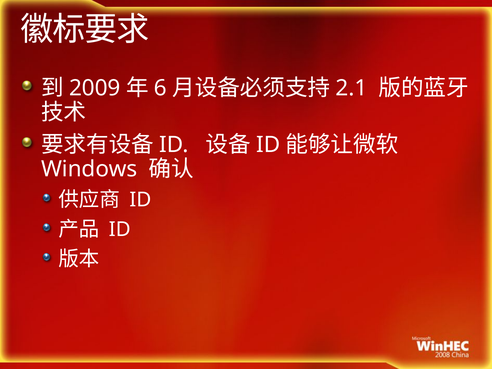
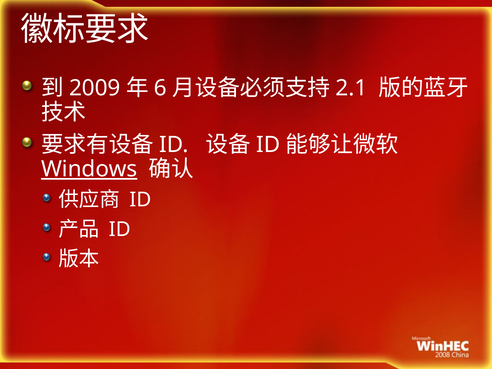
Windows underline: none -> present
